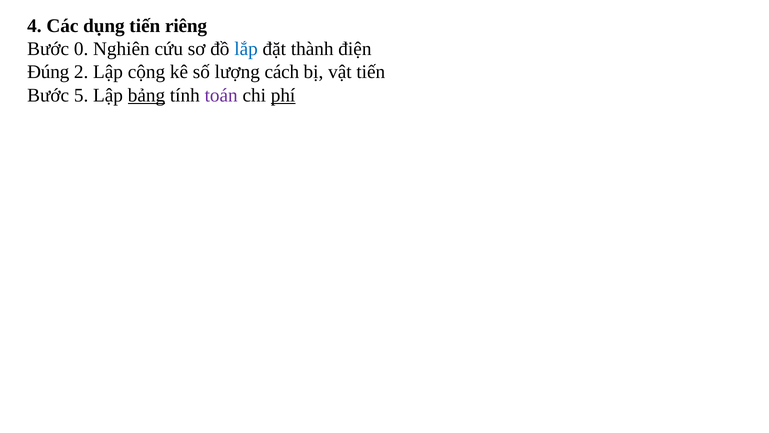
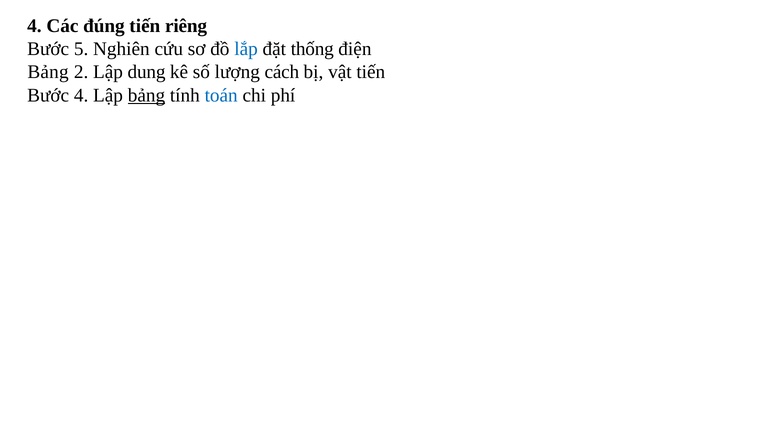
dụng: dụng -> đúng
0: 0 -> 5
thành: thành -> thống
Đúng at (48, 72): Đúng -> Bảng
cộng: cộng -> dung
Bước 5: 5 -> 4
toán colour: purple -> blue
phí underline: present -> none
